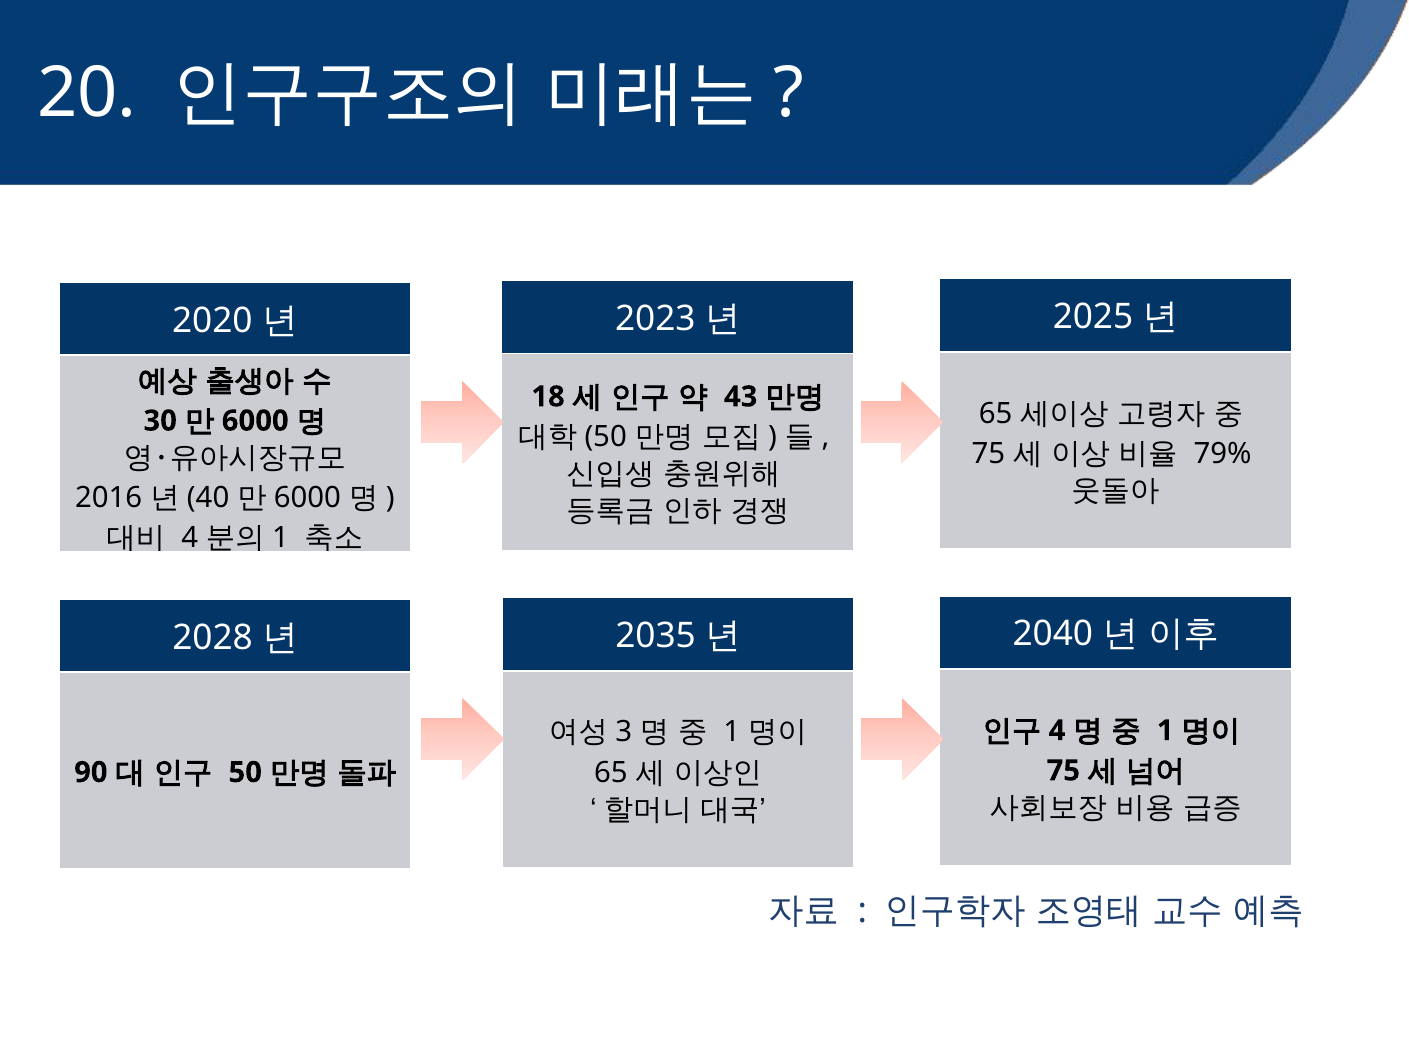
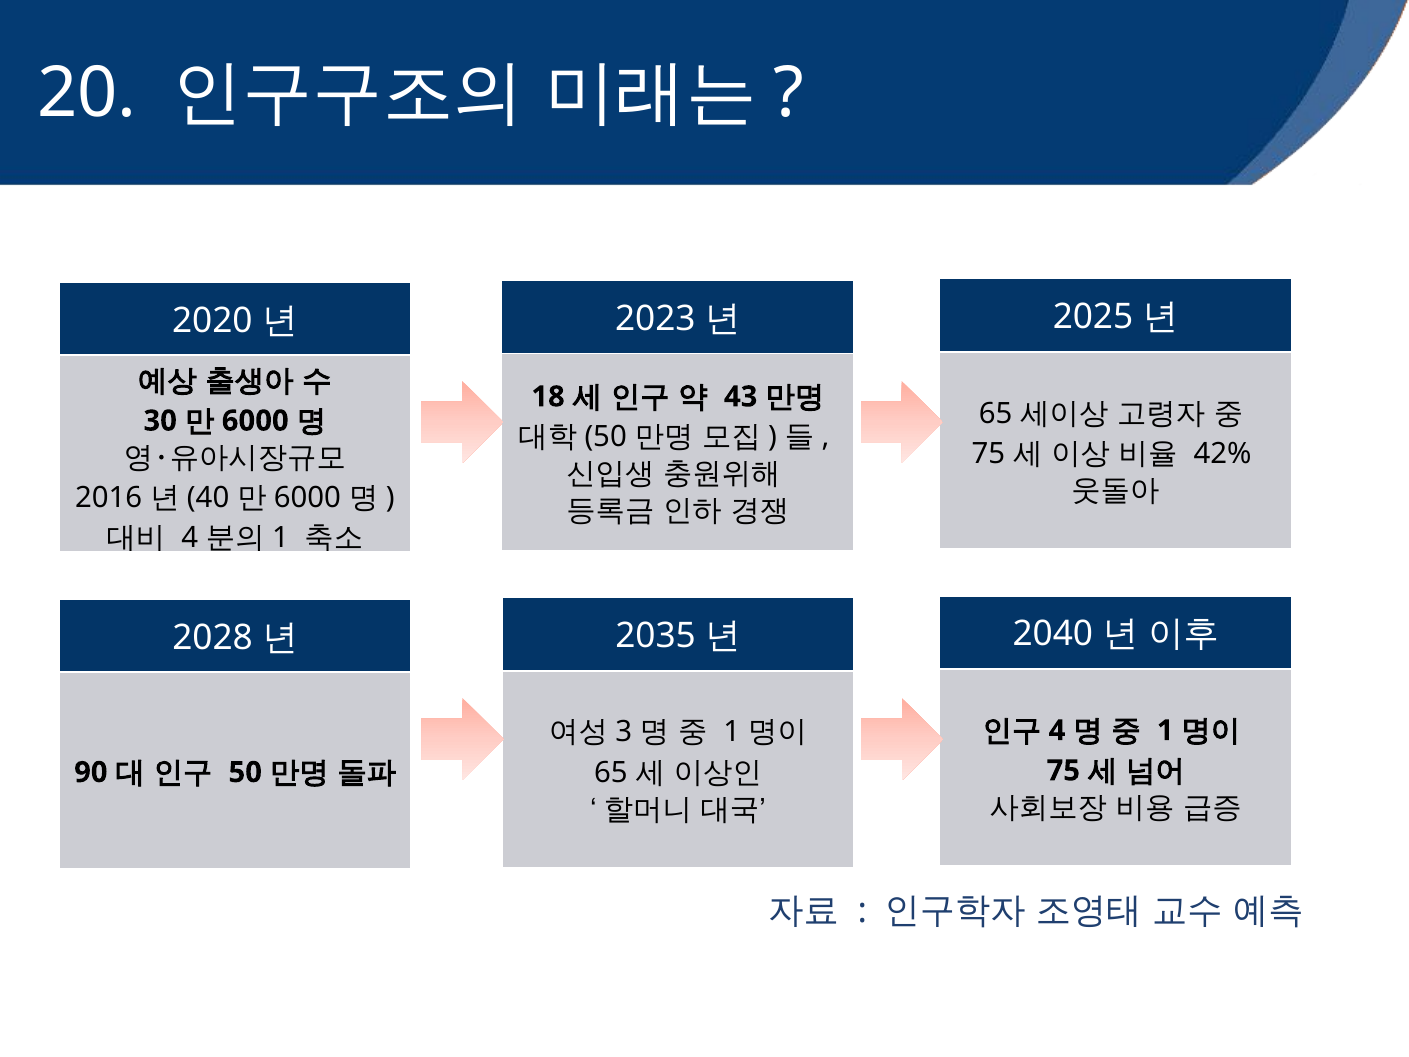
79%: 79% -> 42%
